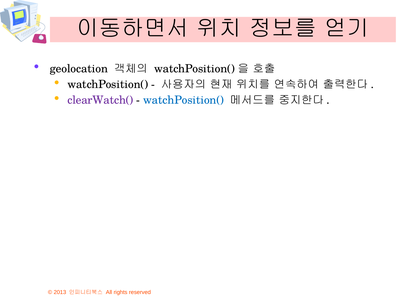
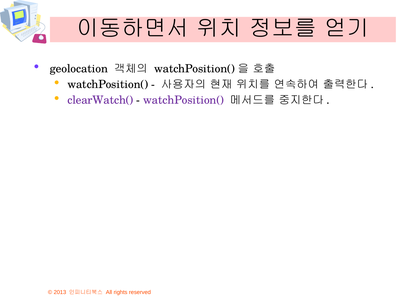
watchPosition( at (184, 100) colour: blue -> purple
